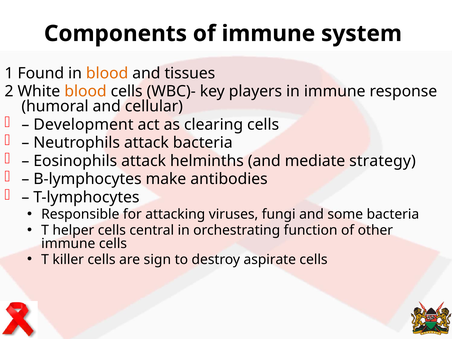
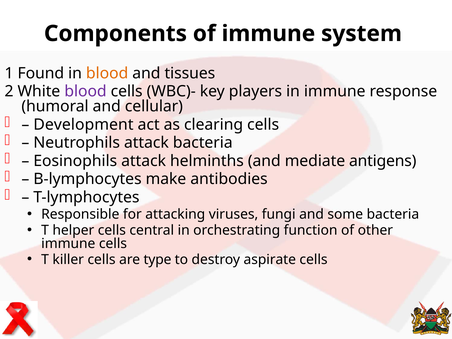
blood at (86, 91) colour: orange -> purple
strategy: strategy -> antigens
sign: sign -> type
